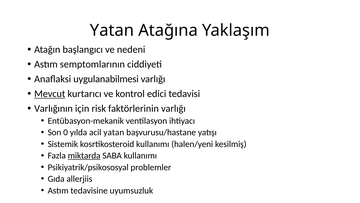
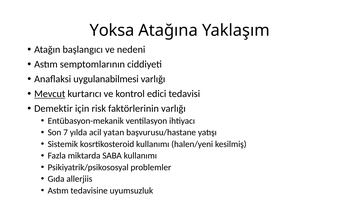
Yatan at (112, 30): Yatan -> Yoksa
Varlığının: Varlığının -> Demektir
0: 0 -> 7
miktarda underline: present -> none
